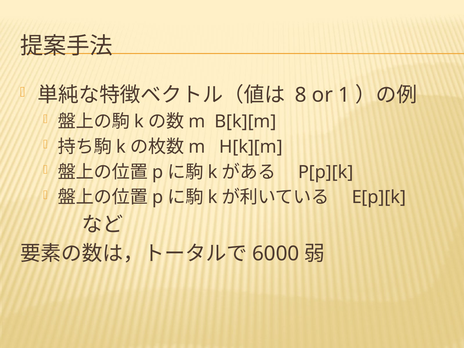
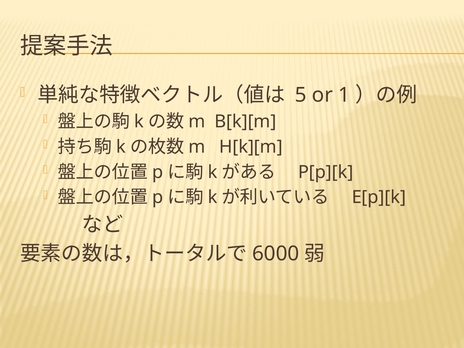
8: 8 -> 5
